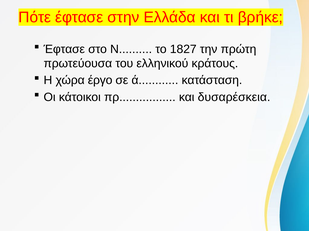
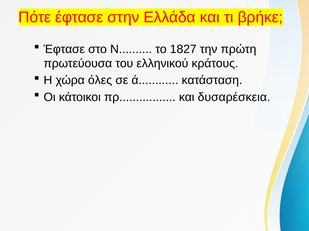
έργο: έργο -> όλες
